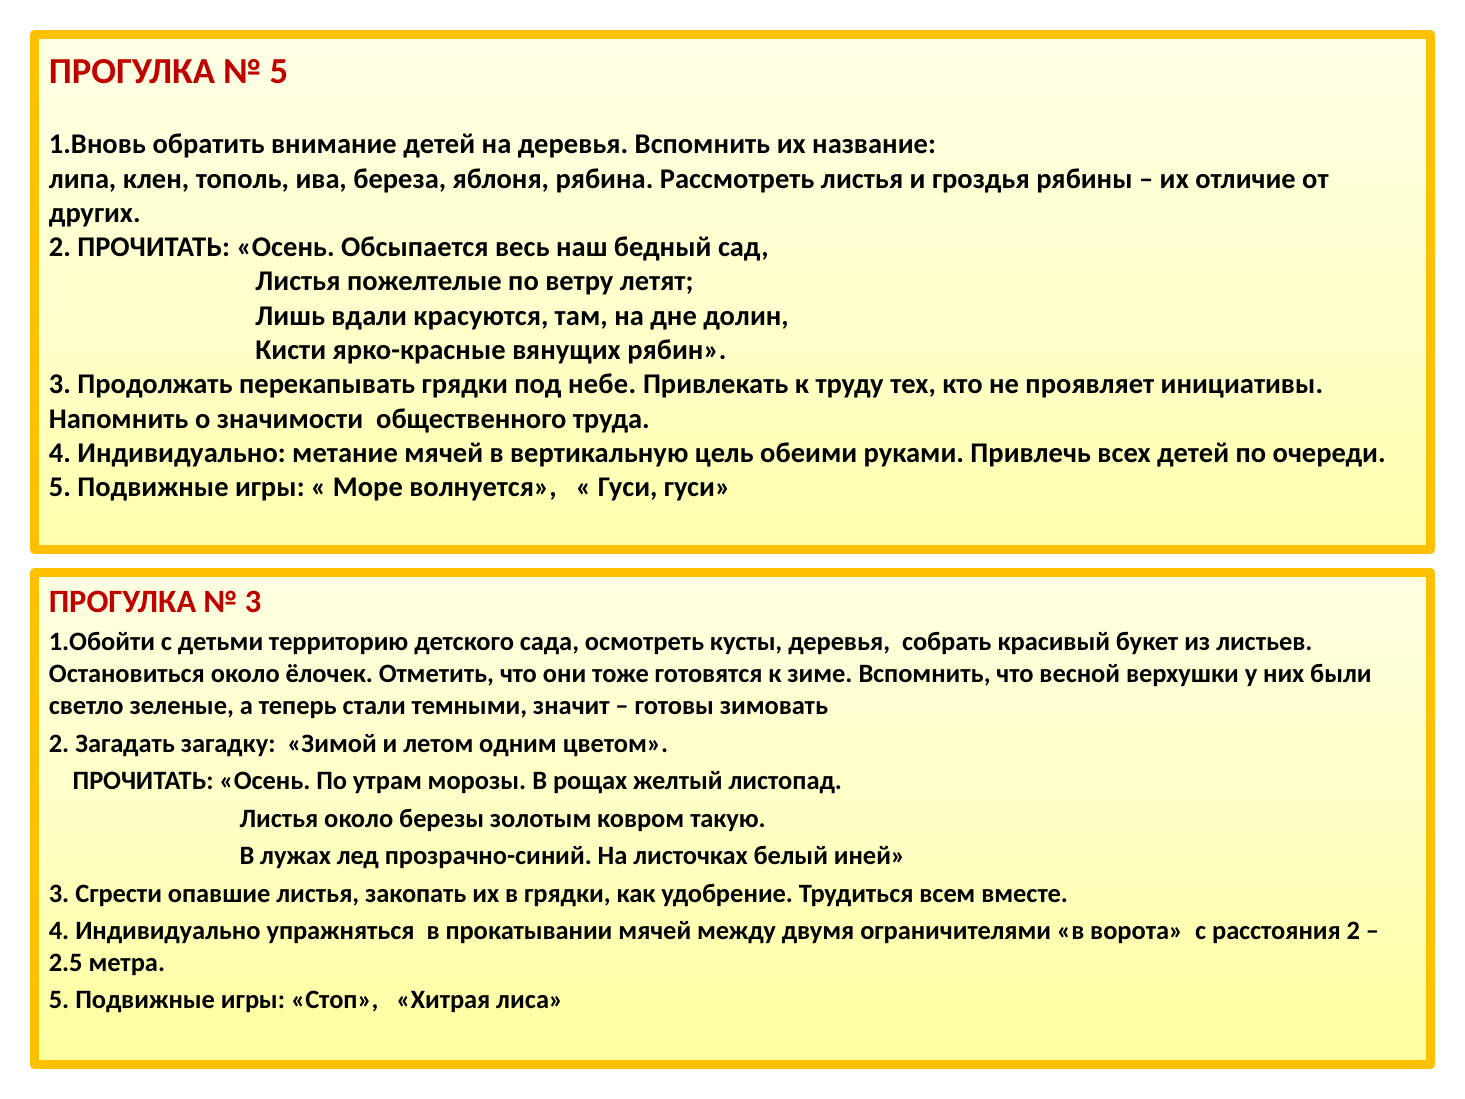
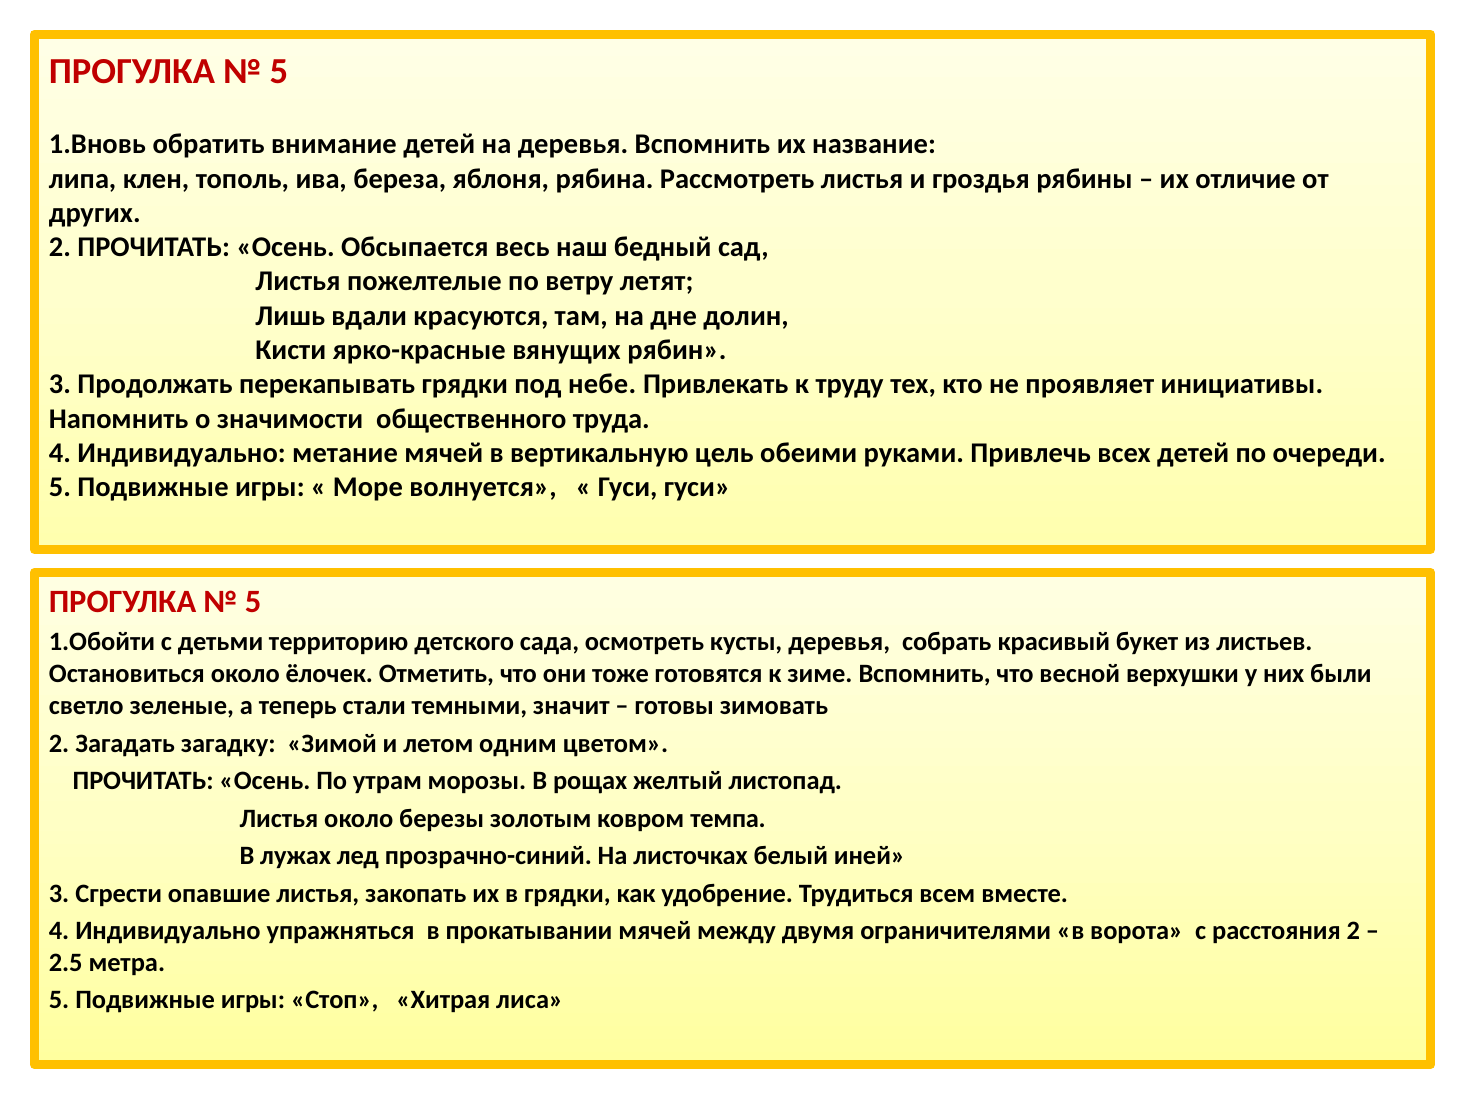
3 at (253, 601): 3 -> 5
такую: такую -> темпа
